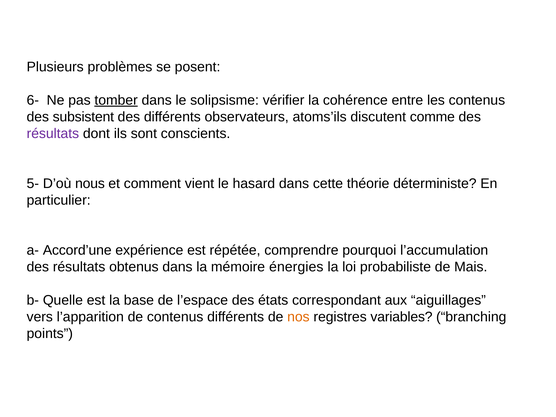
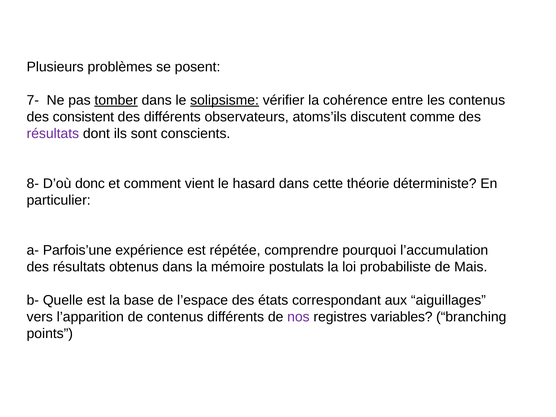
6-: 6- -> 7-
solipsisme underline: none -> present
subsistent: subsistent -> consistent
5-: 5- -> 8-
nous: nous -> donc
Accord’une: Accord’une -> Parfois’une
énergies: énergies -> postulats
nos colour: orange -> purple
